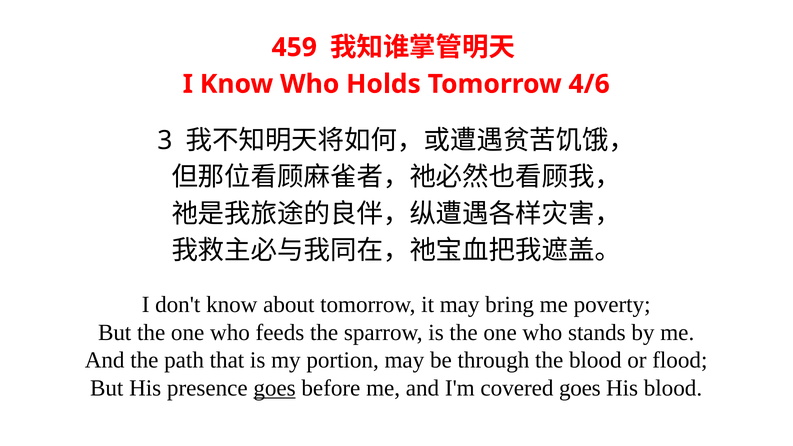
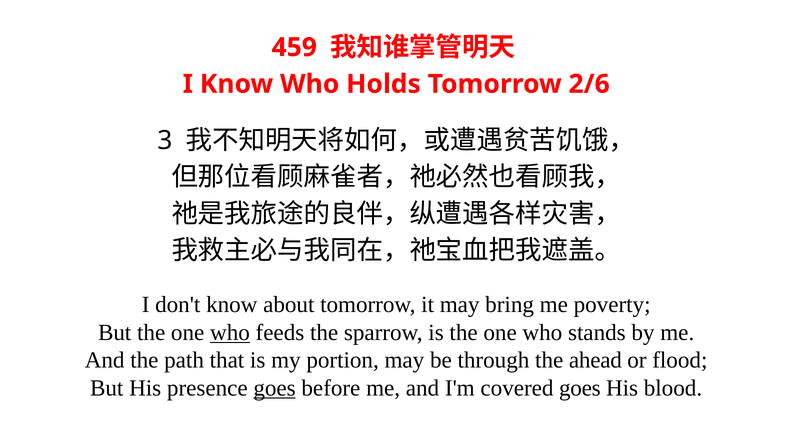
4/6: 4/6 -> 2/6
who at (230, 333) underline: none -> present
the blood: blood -> ahead
